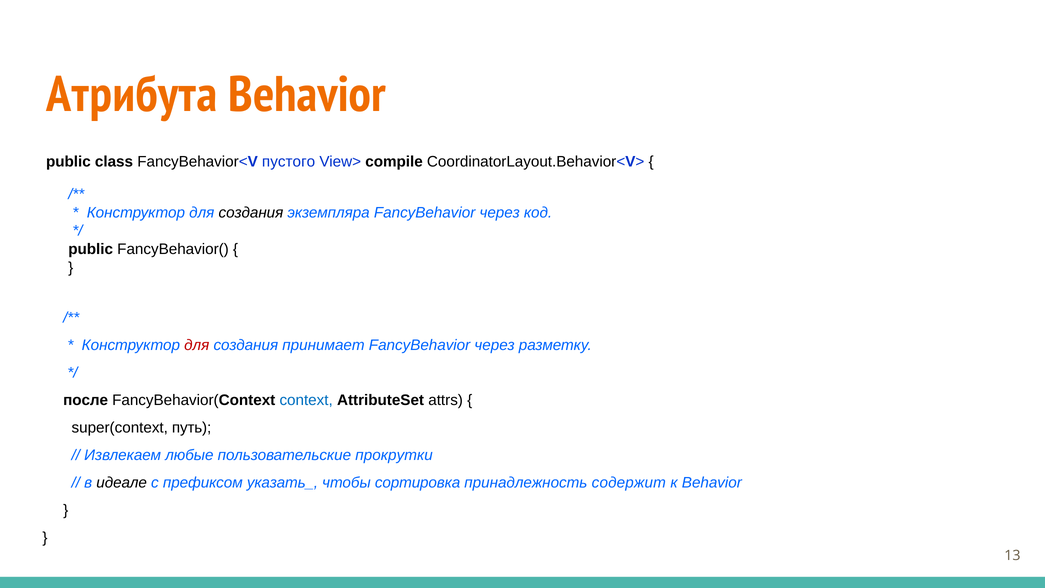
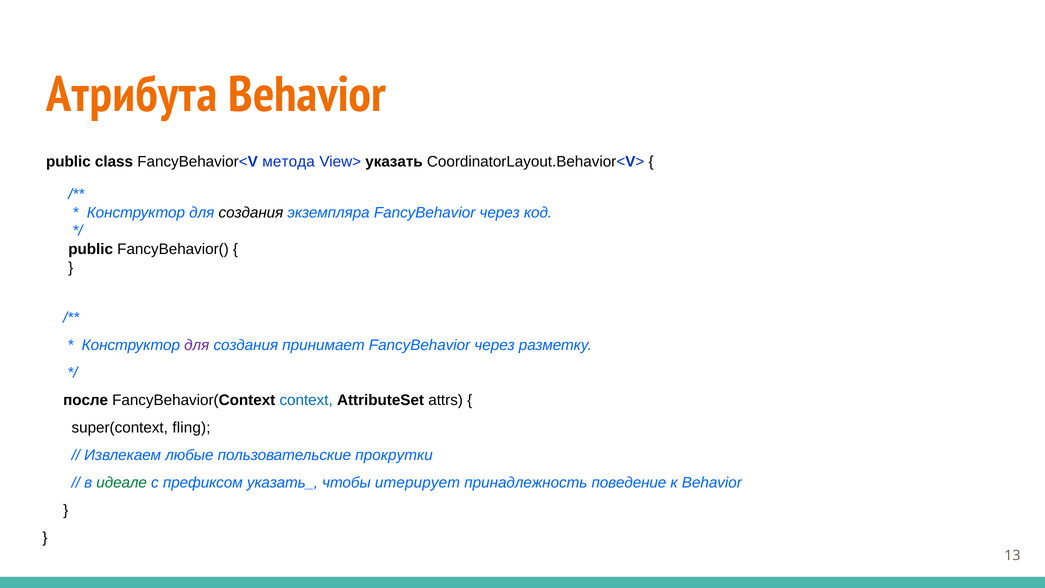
пустого: пустого -> метода
compile: compile -> указать
для at (197, 345) colour: red -> purple
путь: путь -> fling
идеале colour: black -> green
сортировка: сортировка -> итерирует
содержит: содержит -> поведение
